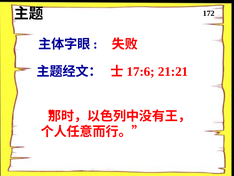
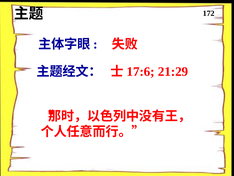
21:21: 21:21 -> 21:29
